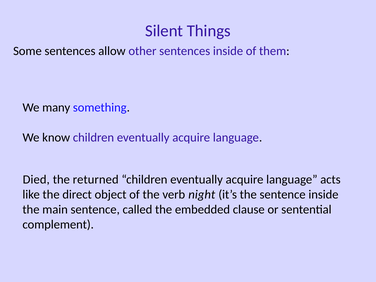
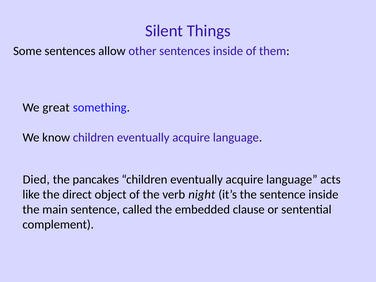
many: many -> great
returned: returned -> pancakes
